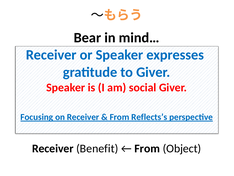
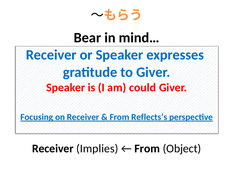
social: social -> could
Benefit: Benefit -> Implies
